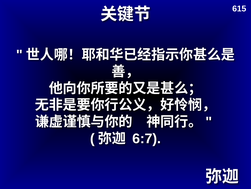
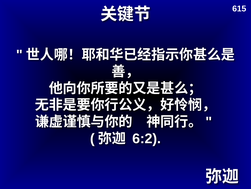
6:7: 6:7 -> 6:2
